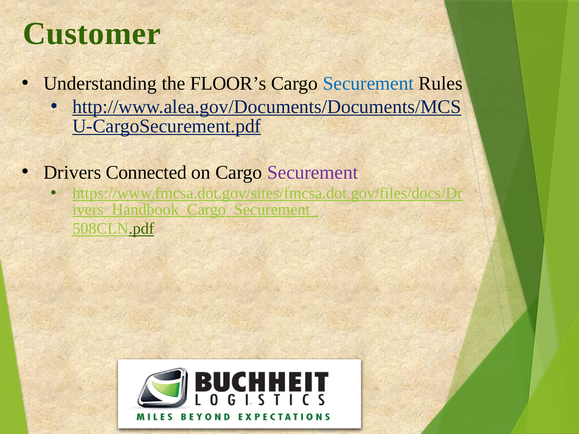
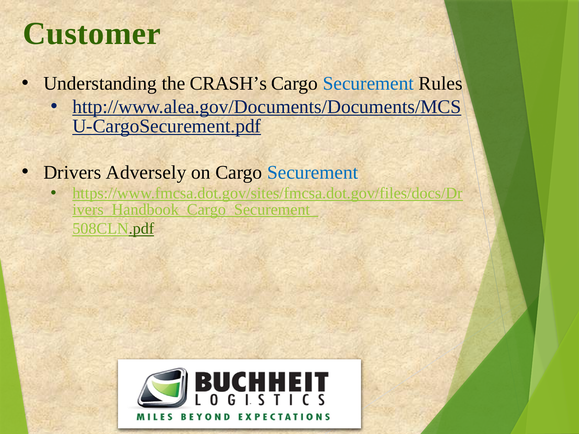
FLOOR’s: FLOOR’s -> CRASH’s
Connected: Connected -> Adversely
Securement at (313, 172) colour: purple -> blue
